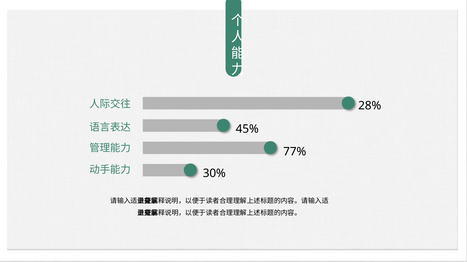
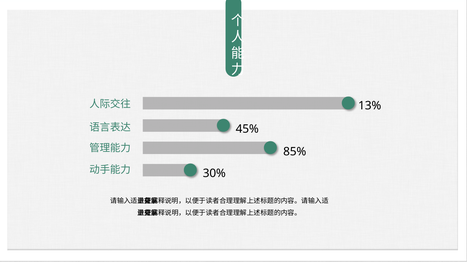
28%: 28% -> 13%
77%: 77% -> 85%
